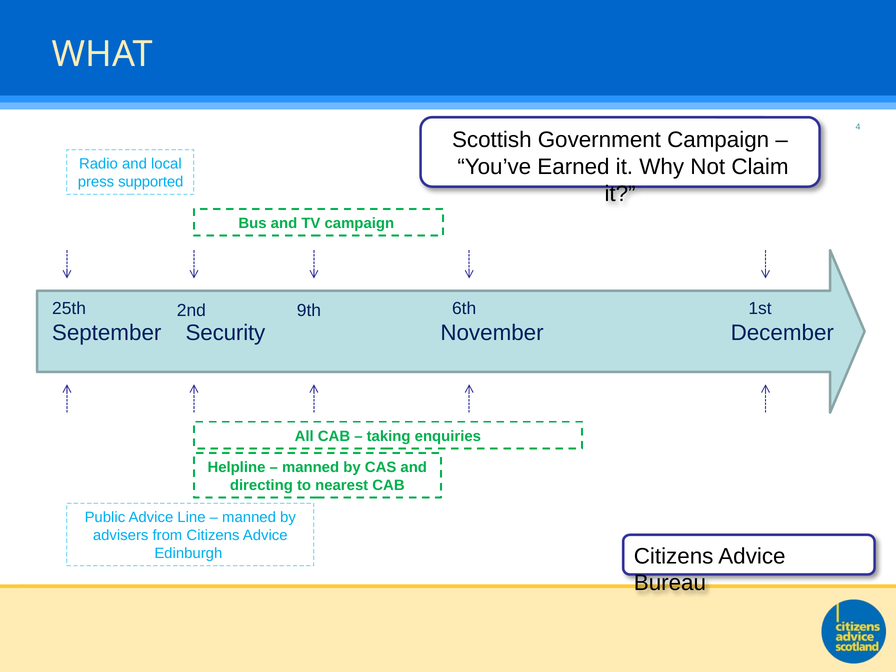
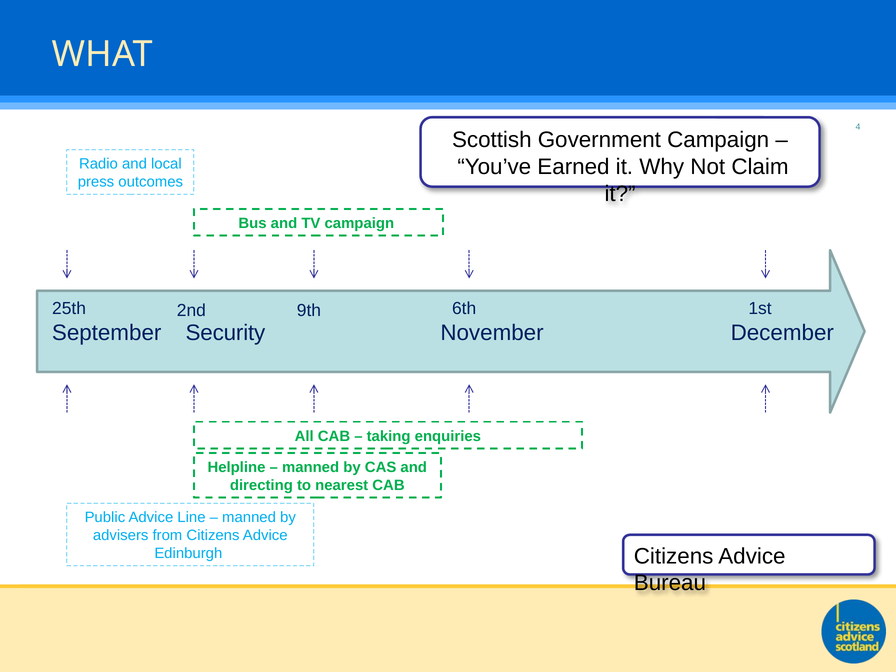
supported: supported -> outcomes
